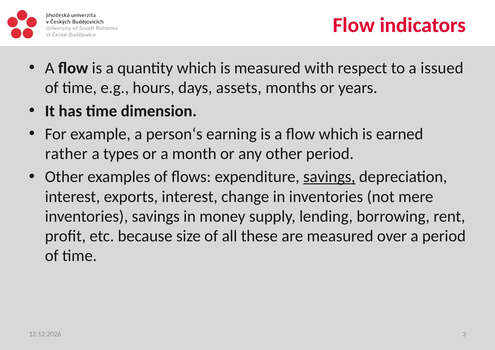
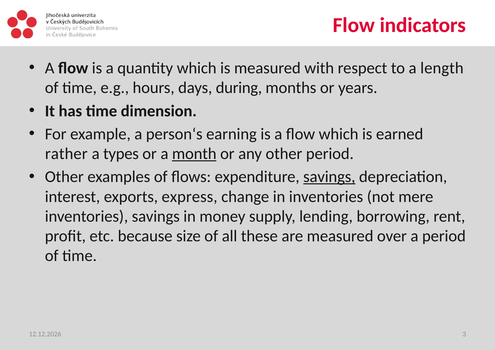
issued: issued -> length
assets: assets -> during
month underline: none -> present
exports interest: interest -> express
